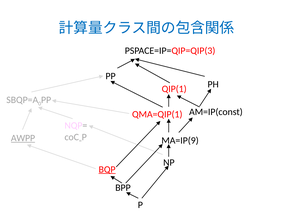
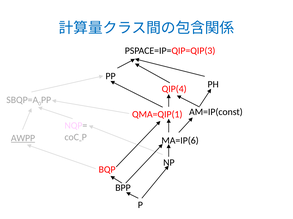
QIP(1: QIP(1 -> QIP(4
MA=IP(9: MA=IP(9 -> MA=IP(6
BQP underline: present -> none
